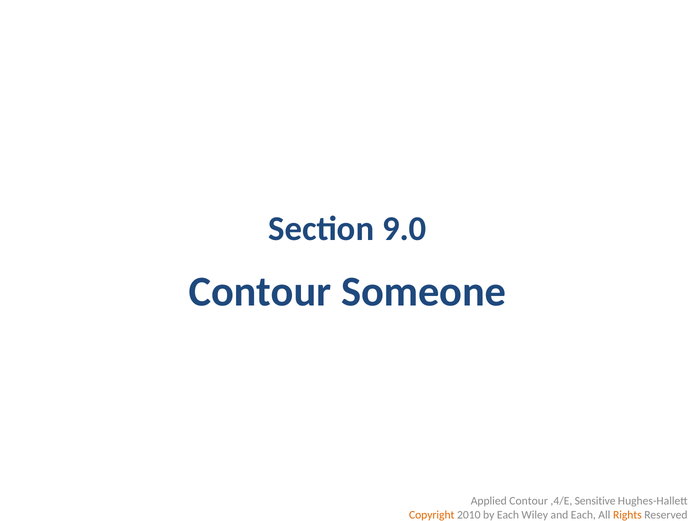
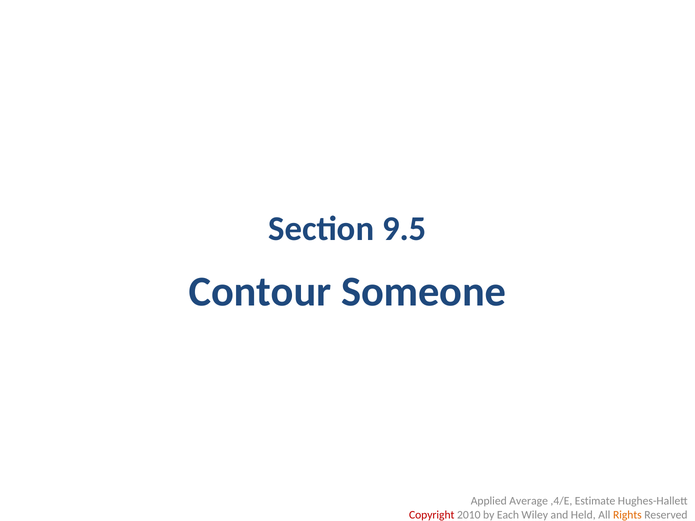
9.0: 9.0 -> 9.5
Applied Contour: Contour -> Average
Sensitive: Sensitive -> Estimate
Copyright colour: orange -> red
and Each: Each -> Held
